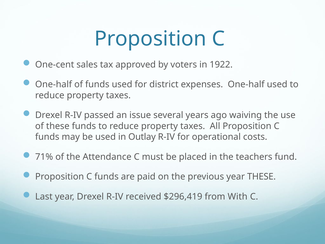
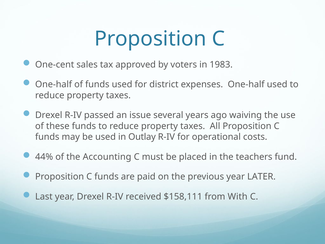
1922: 1922 -> 1983
71%: 71% -> 44%
Attendance: Attendance -> Accounting
year THESE: THESE -> LATER
$296,419: $296,419 -> $158,111
